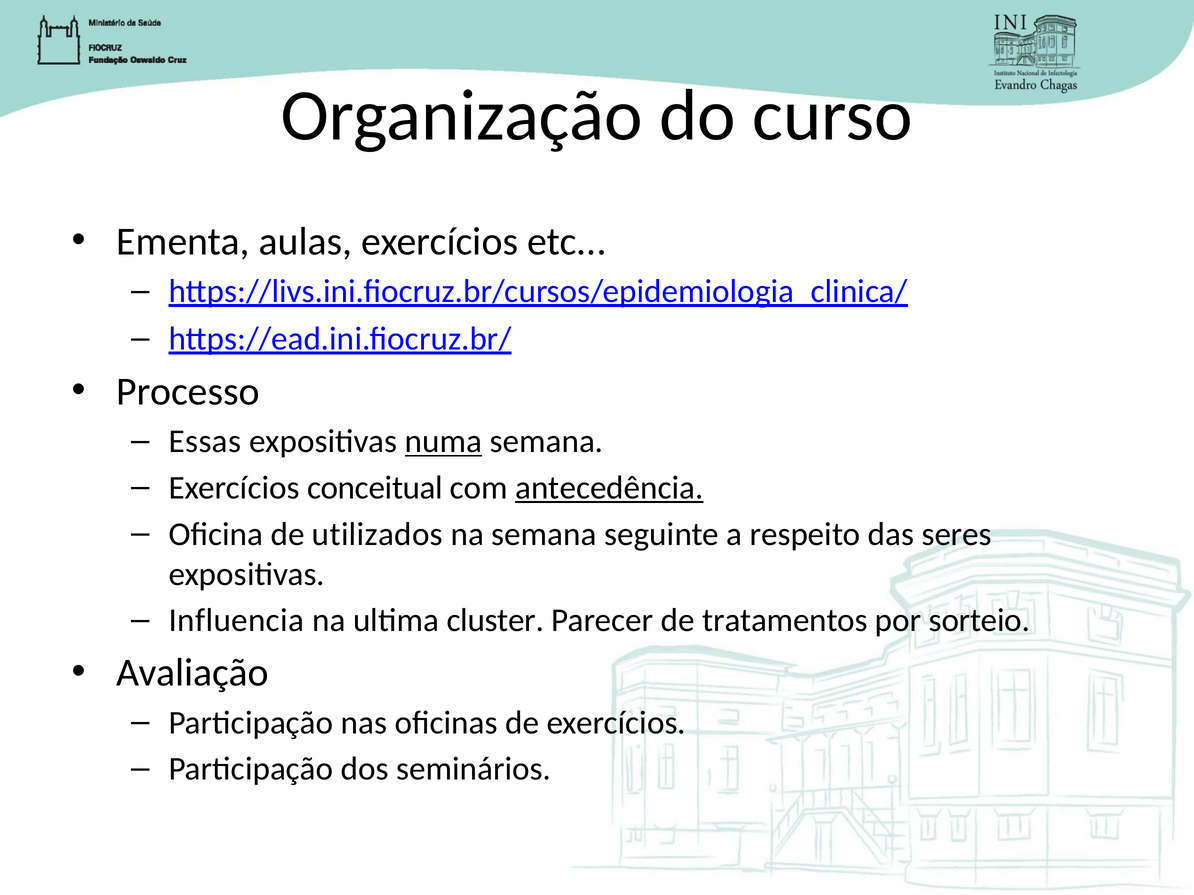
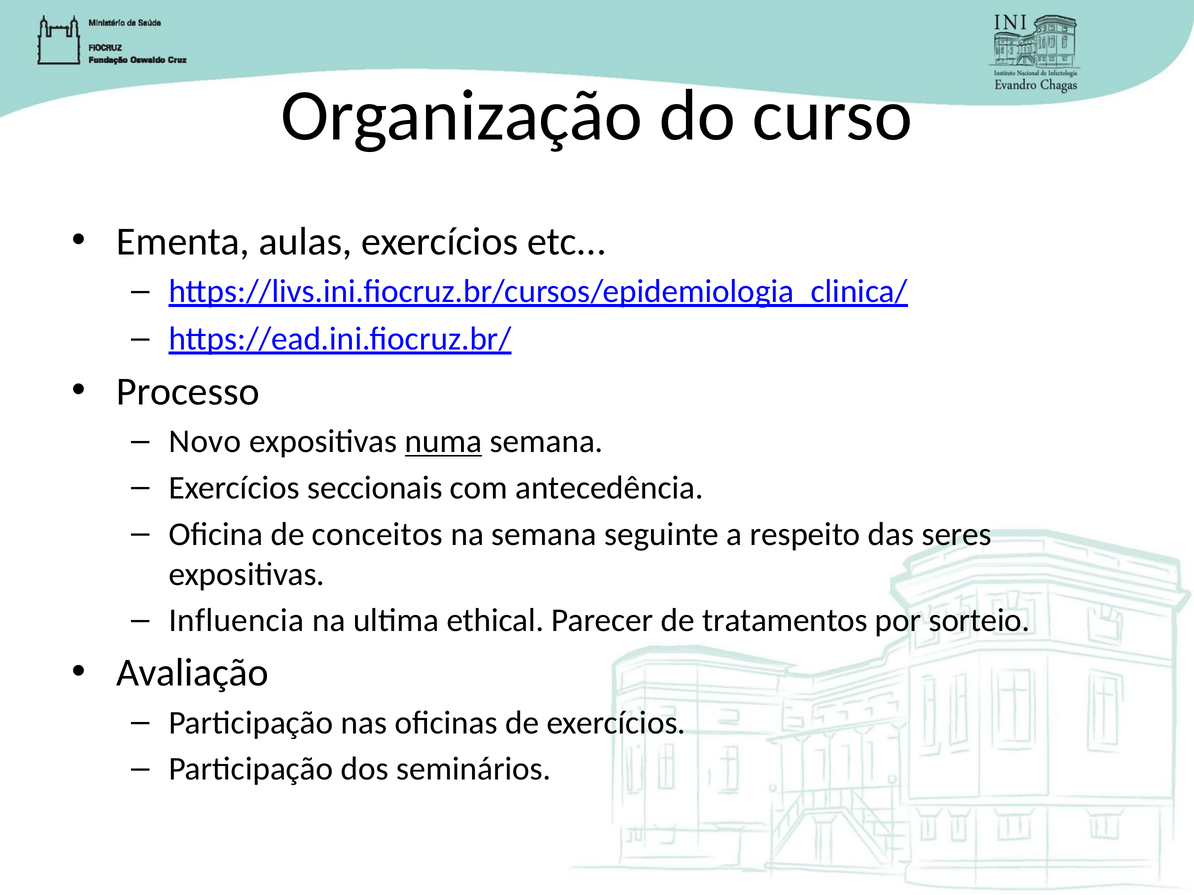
Essas: Essas -> Novo
conceitual: conceitual -> seccionais
antecedência underline: present -> none
utilizados: utilizados -> conceitos
cluster: cluster -> ethical
